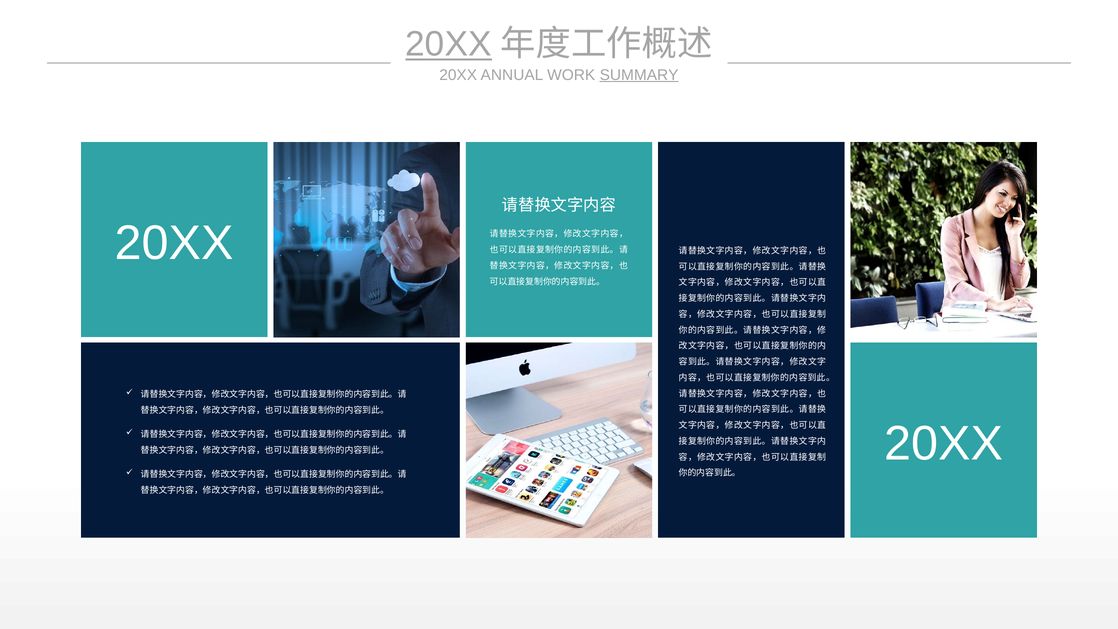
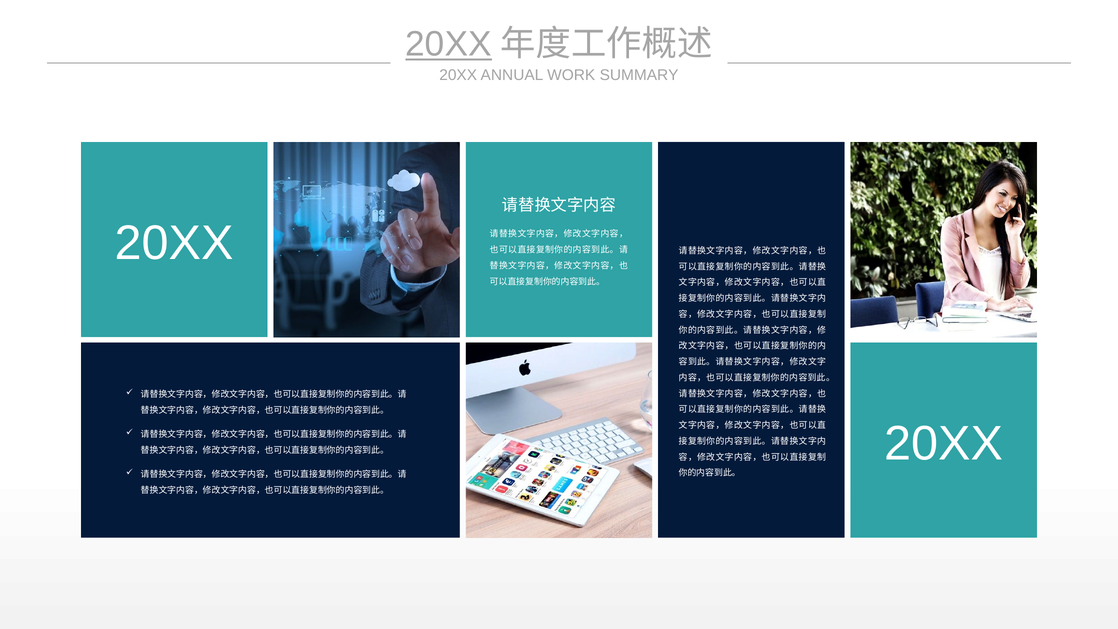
SUMMARY underline: present -> none
